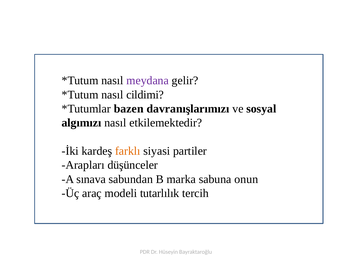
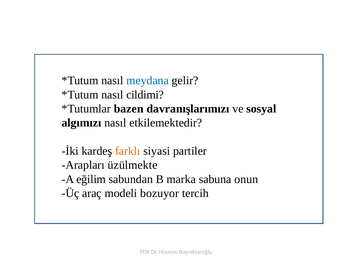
meydana colour: purple -> blue
düşünceler: düşünceler -> üzülmekte
sınava: sınava -> eğilim
tutarlılık: tutarlılık -> bozuyor
